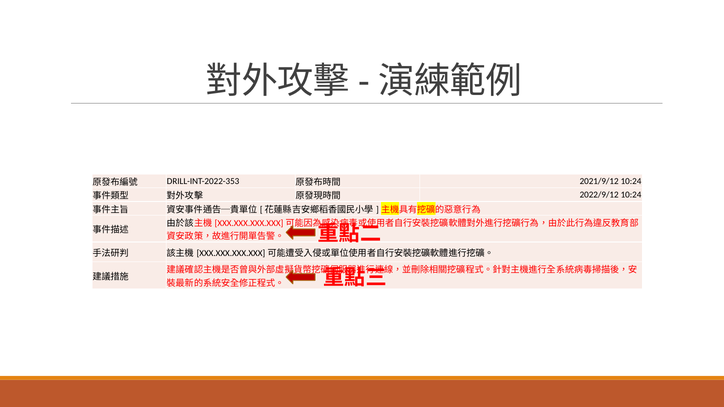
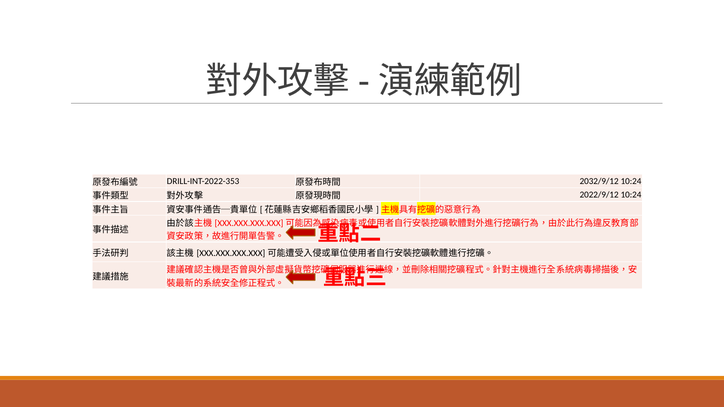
2021/9/12: 2021/9/12 -> 2032/9/12
